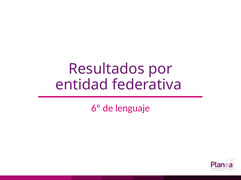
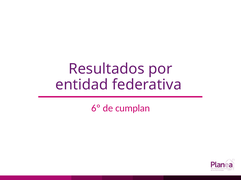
lenguaje: lenguaje -> cumplan
